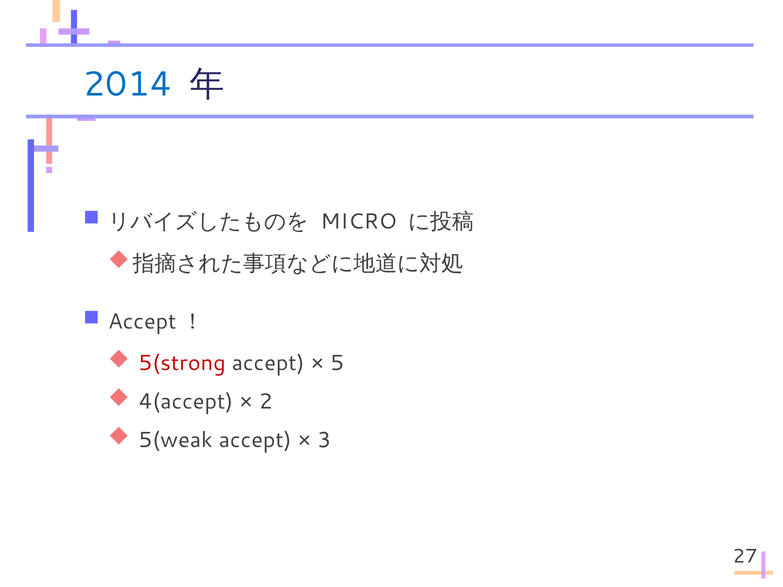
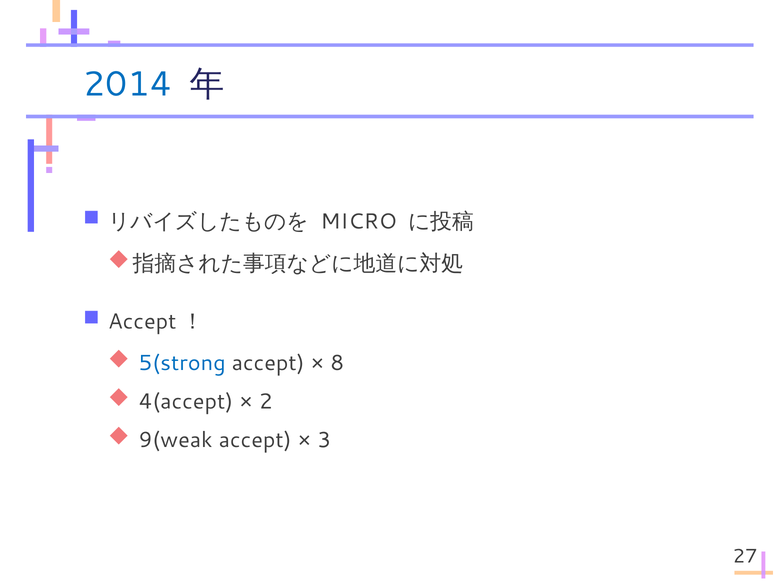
5(strong colour: red -> blue
5: 5 -> 8
5(weak: 5(weak -> 9(weak
